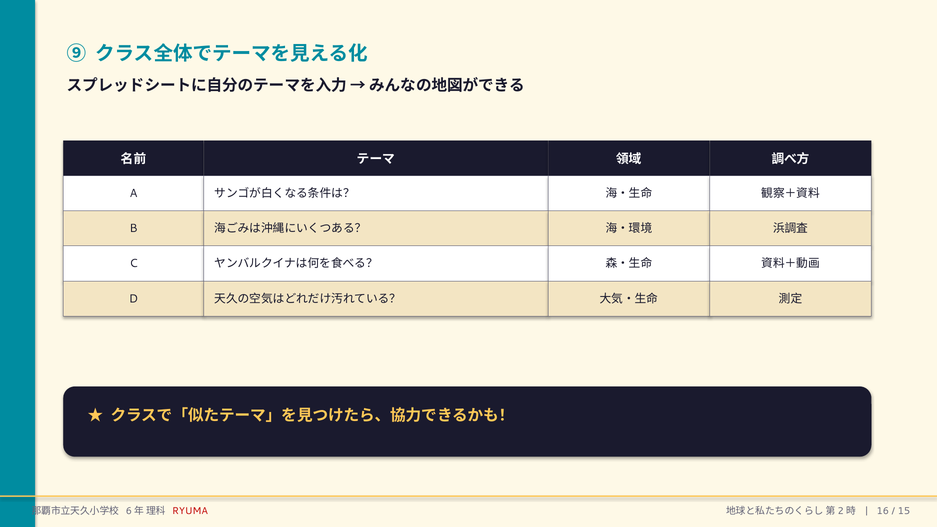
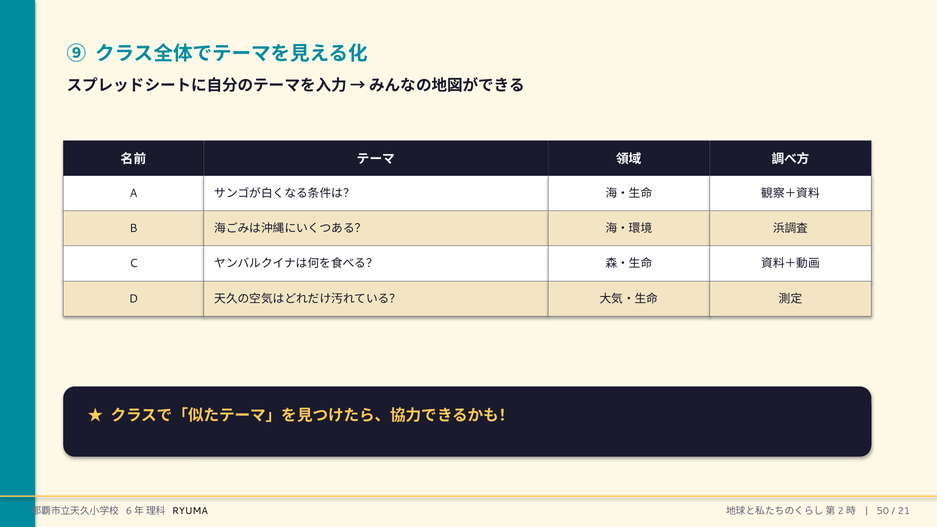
RYUMA colour: red -> black
16: 16 -> 50
15: 15 -> 21
